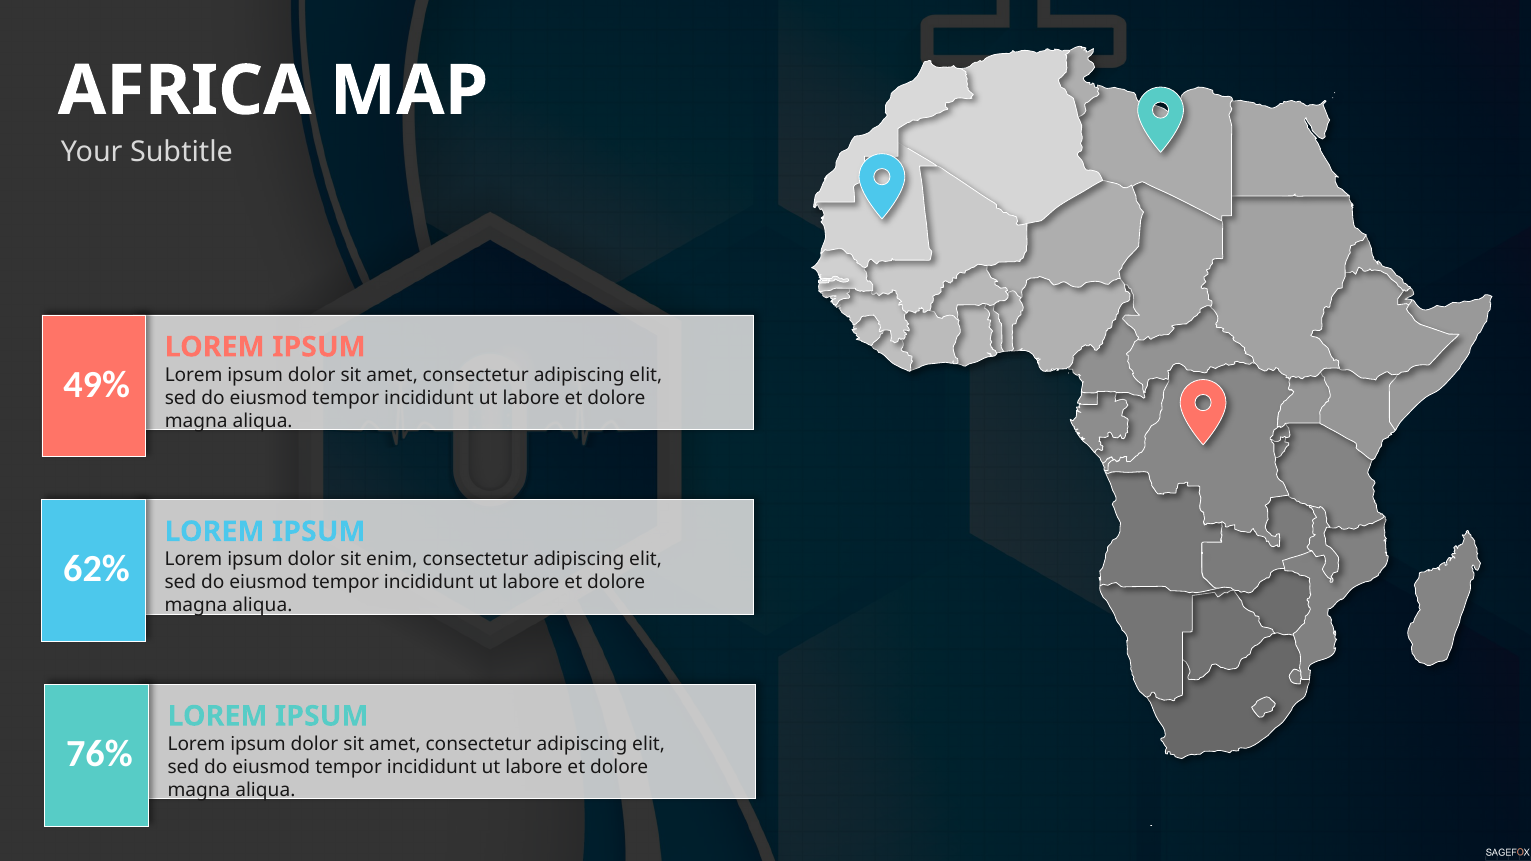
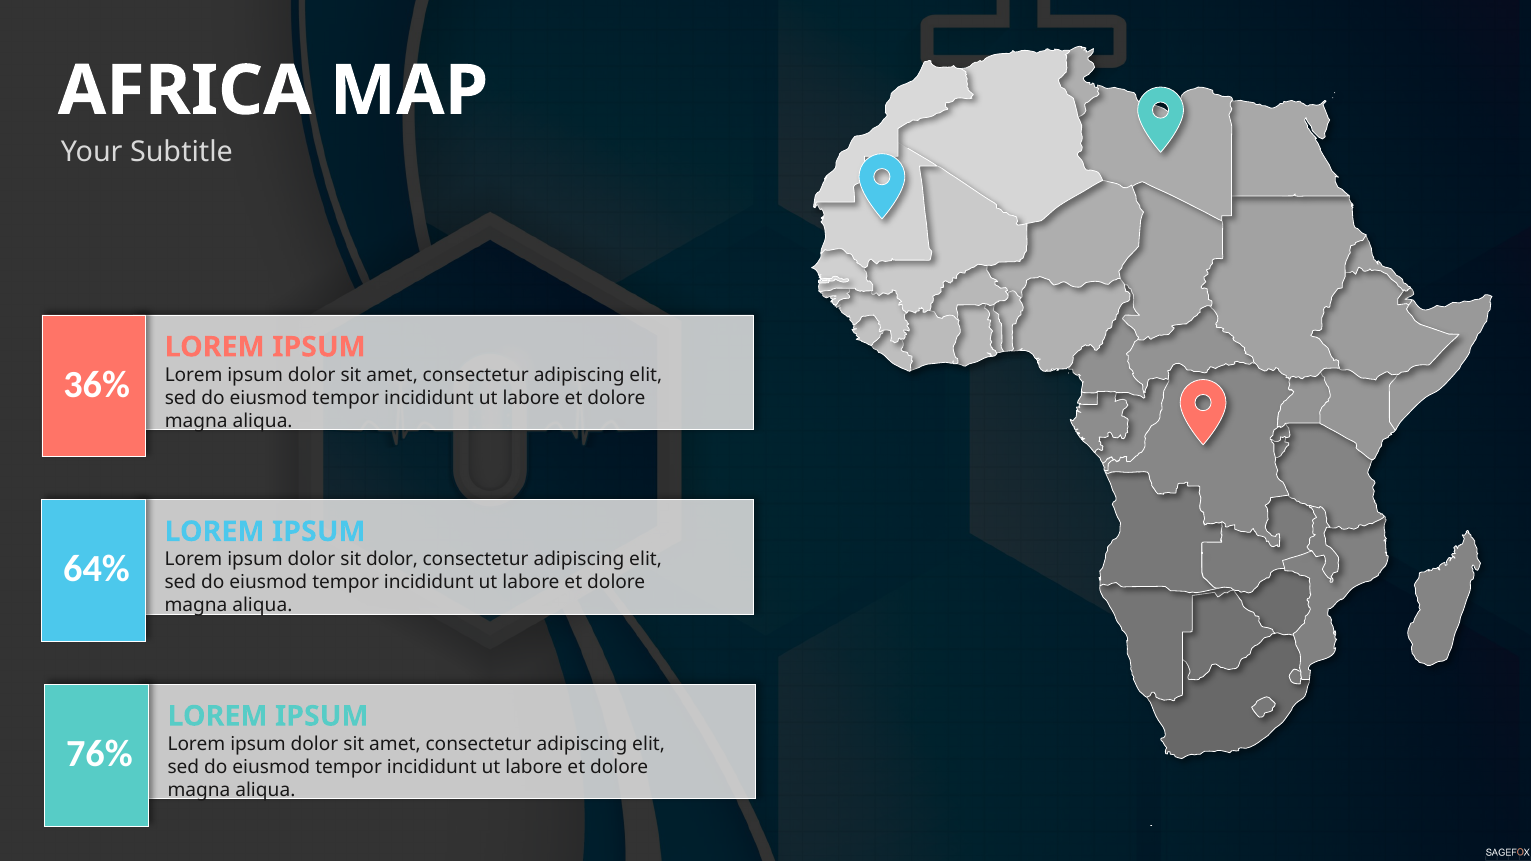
49%: 49% -> 36%
62%: 62% -> 64%
sit enim: enim -> dolor
